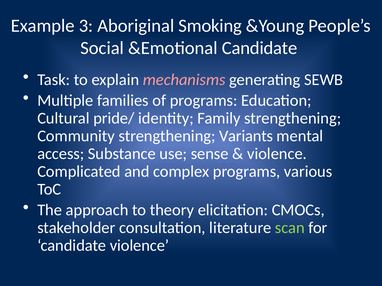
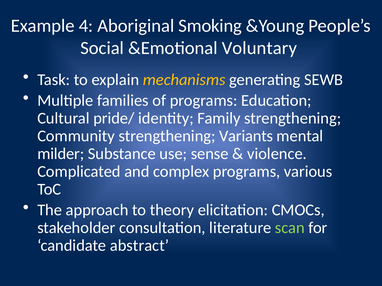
3: 3 -> 4
&Emotional Candidate: Candidate -> Voluntary
mechanisms colour: pink -> yellow
access: access -> milder
candidate violence: violence -> abstract
